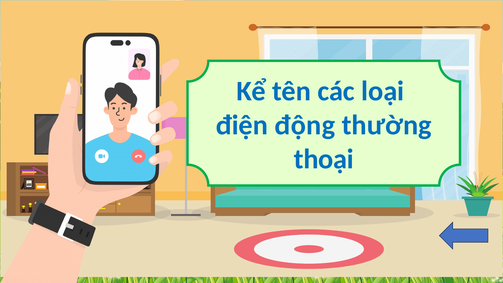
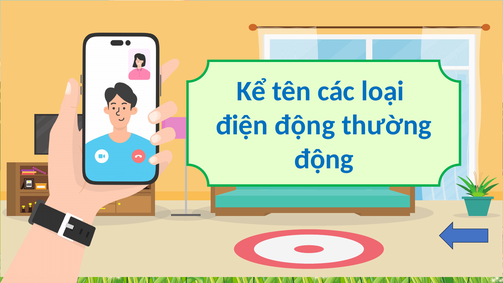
thoại at (324, 159): thoại -> động
